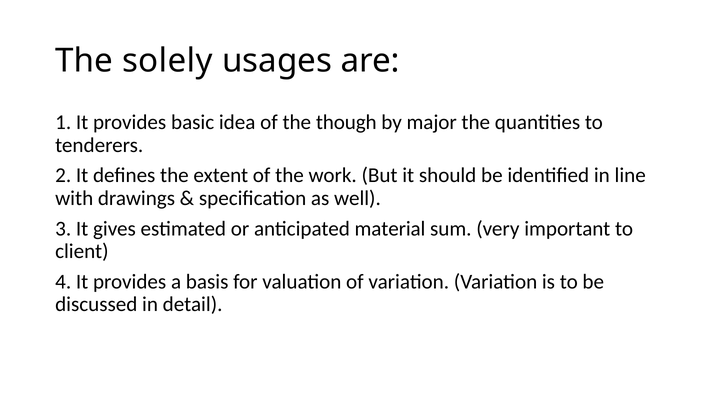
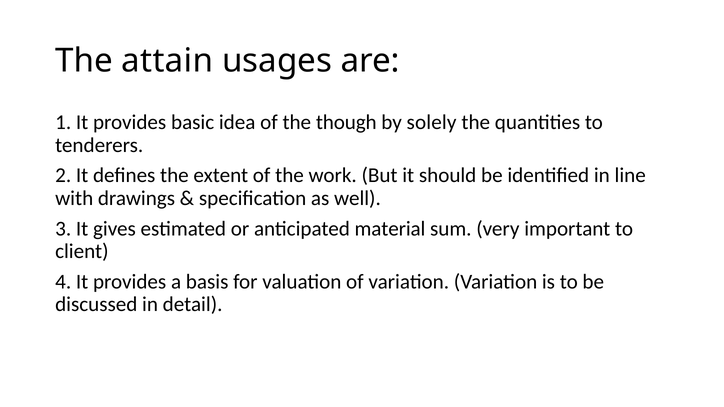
solely: solely -> attain
major: major -> solely
